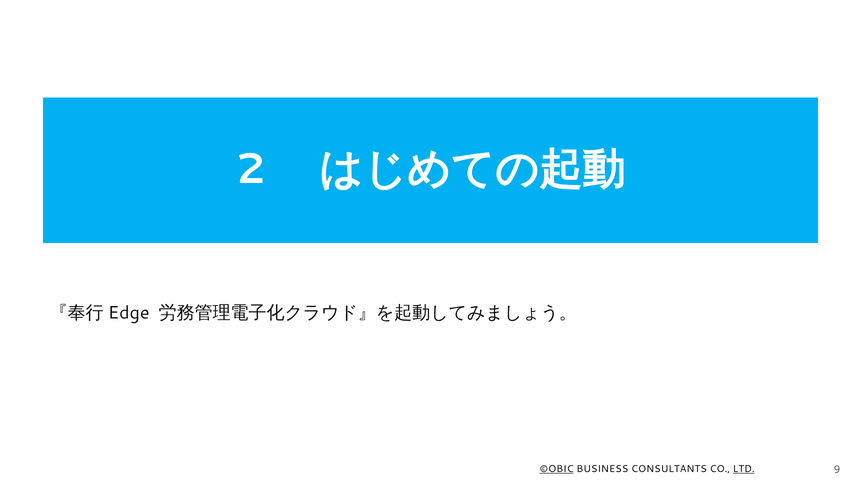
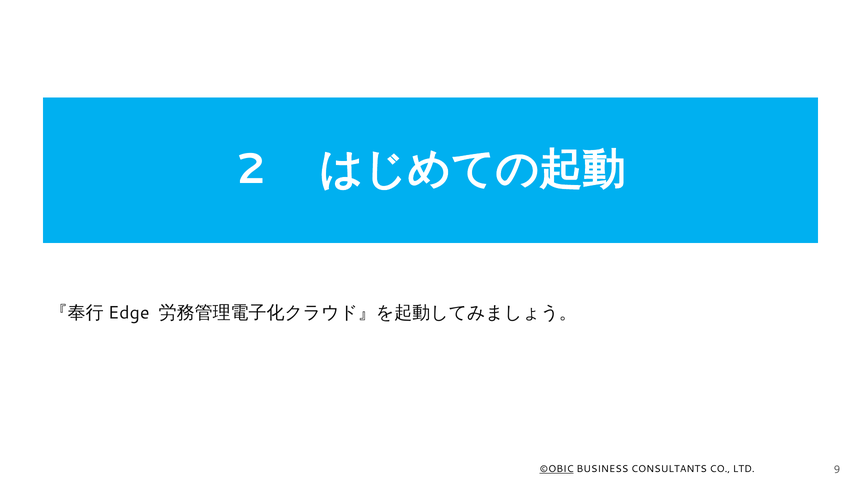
LTD underline: present -> none
